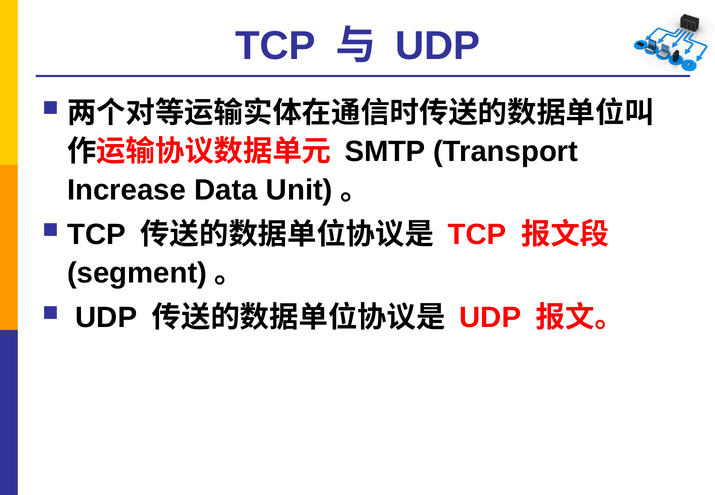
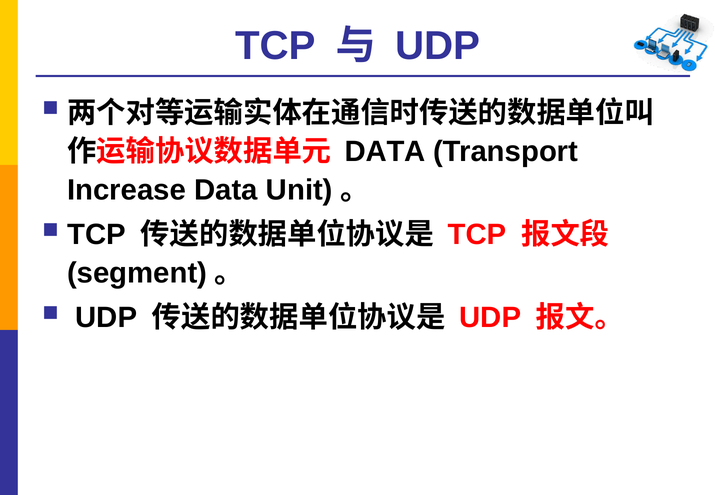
SMTP at (385, 152): SMTP -> DATA
